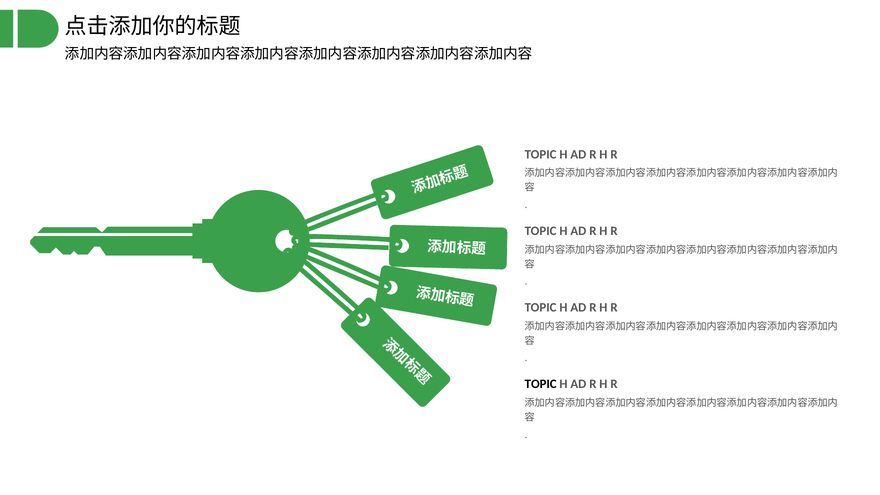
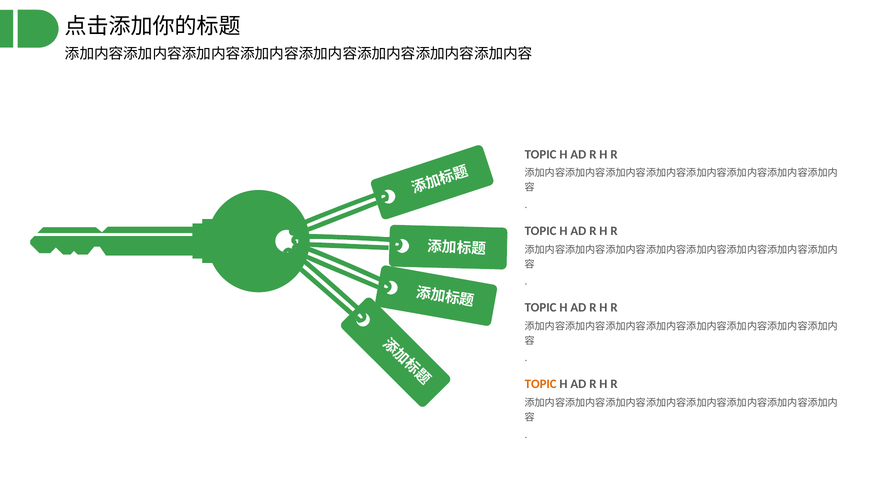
TOPIC at (541, 384) colour: black -> orange
